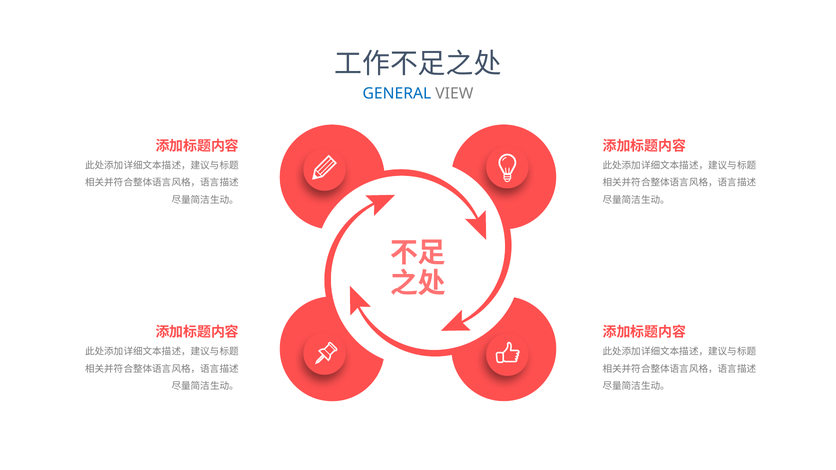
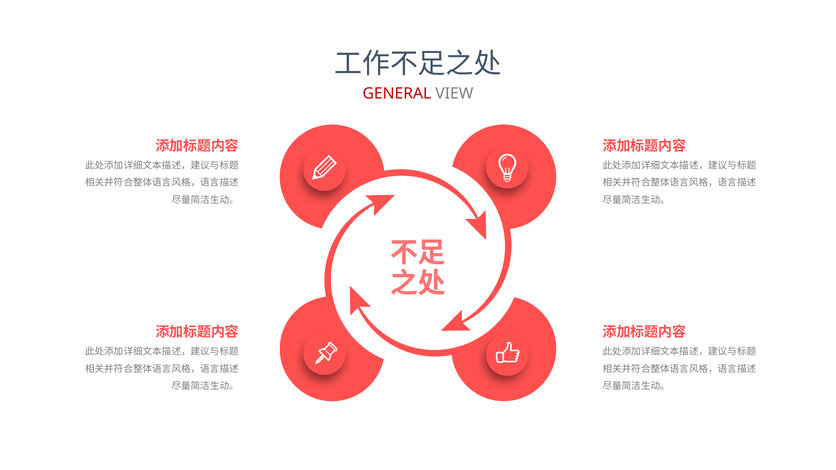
GENERAL colour: blue -> red
